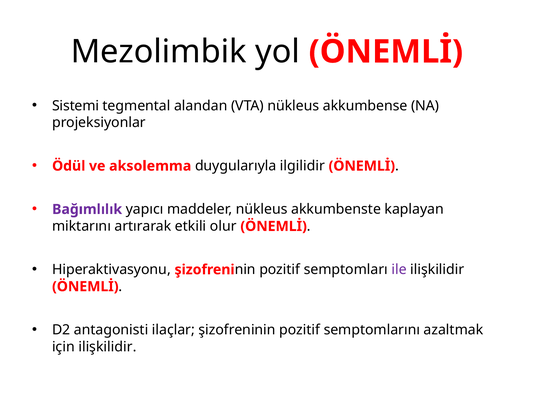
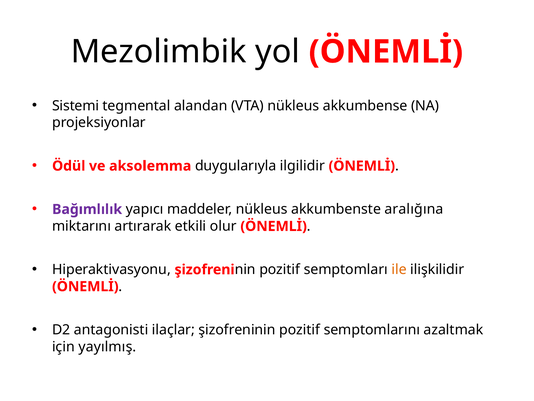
kaplayan: kaplayan -> aralığına
ile colour: purple -> orange
için ilişkilidir: ilişkilidir -> yayılmış
